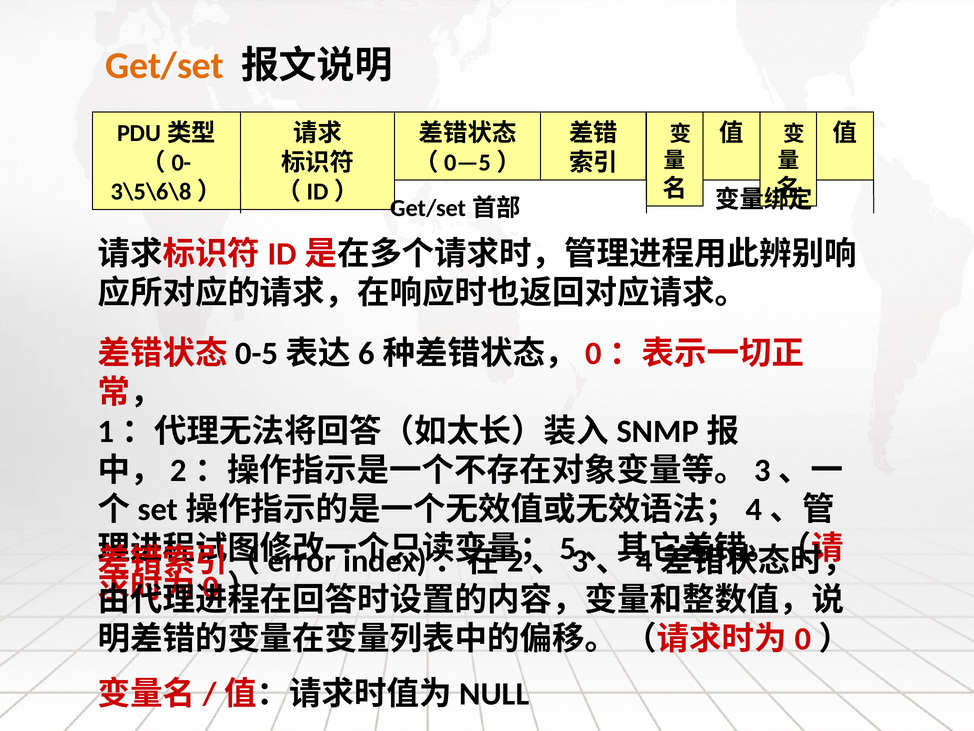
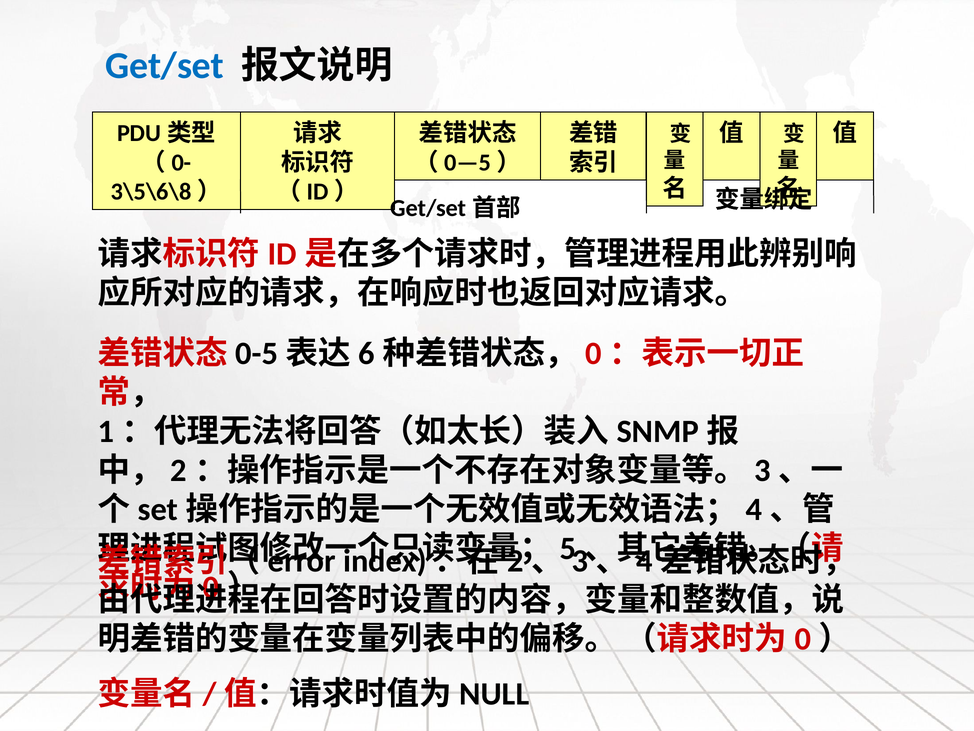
Get/set colour: orange -> blue
